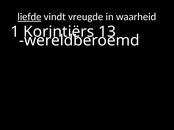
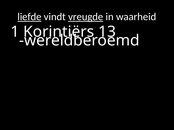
vreugde underline: none -> present
